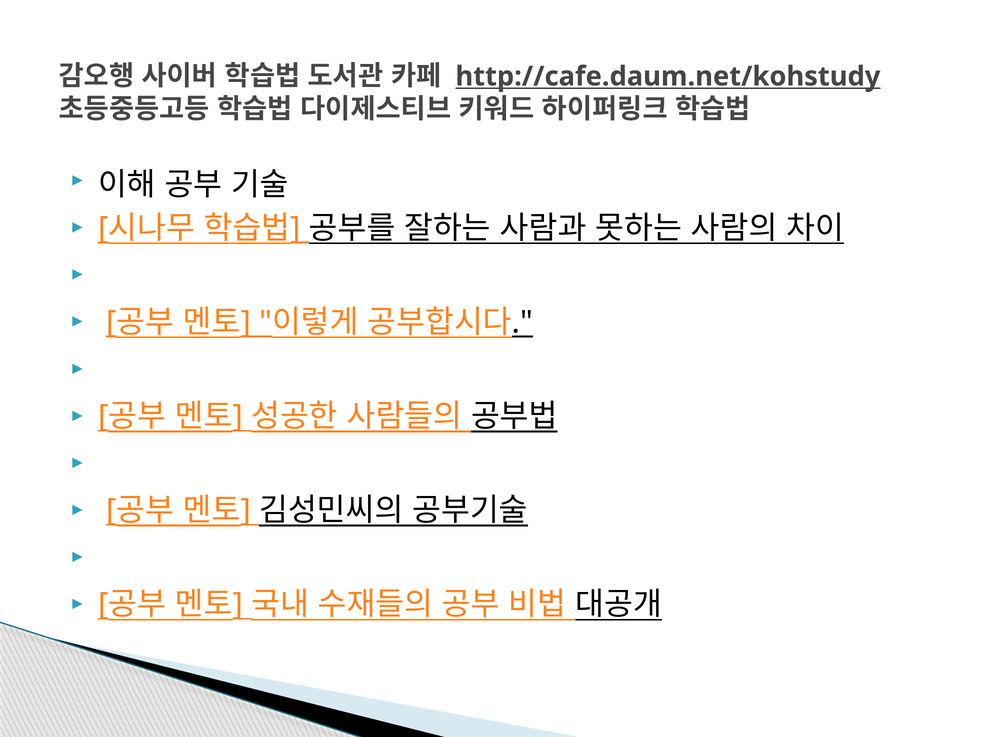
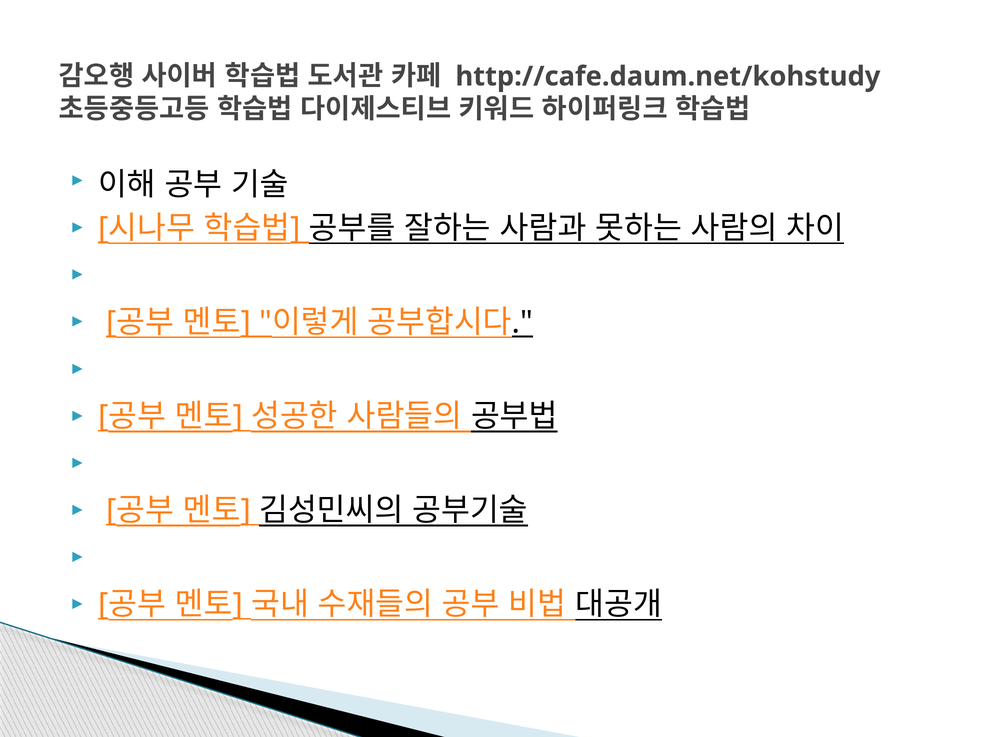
http://cafe.daum.net/kohstudy underline: present -> none
